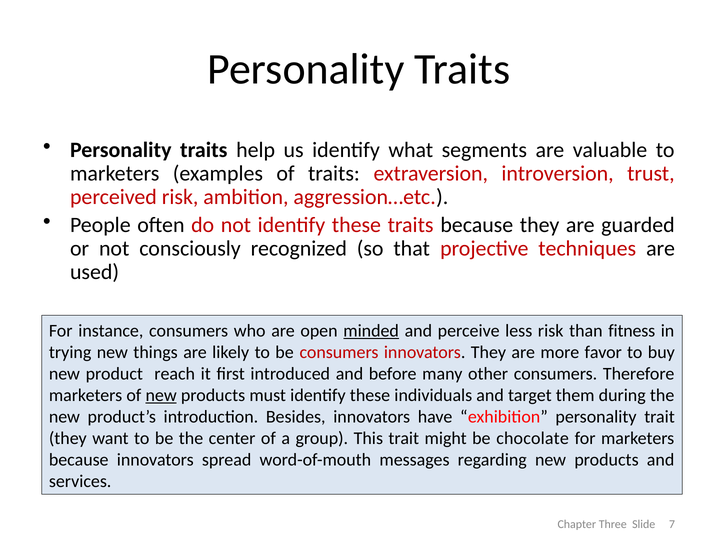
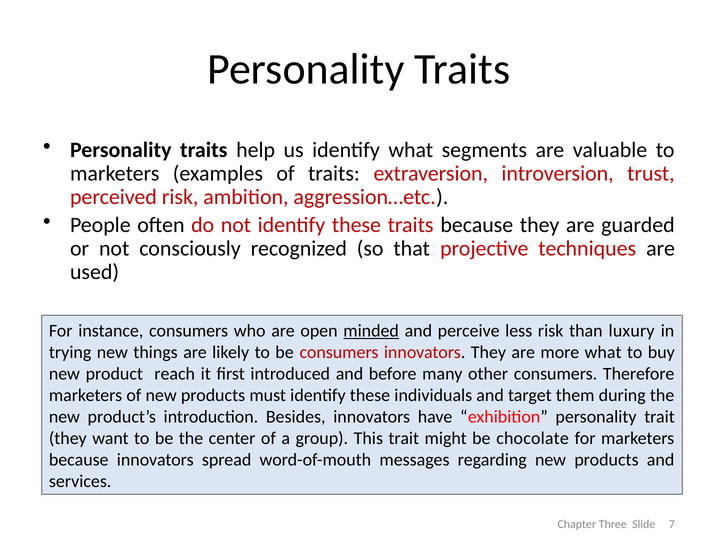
fitness: fitness -> luxury
more favor: favor -> what
new at (161, 396) underline: present -> none
